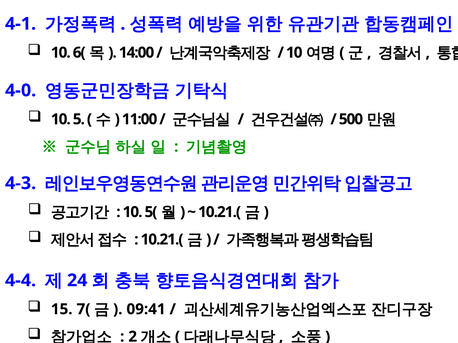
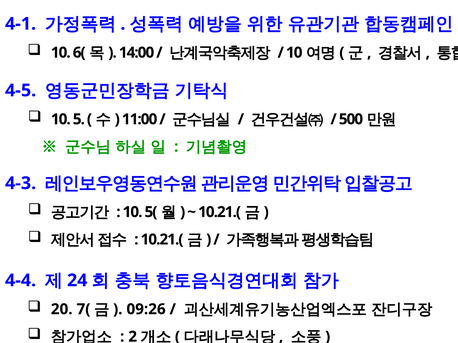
4-0: 4-0 -> 4-5
15: 15 -> 20
09:41: 09:41 -> 09:26
